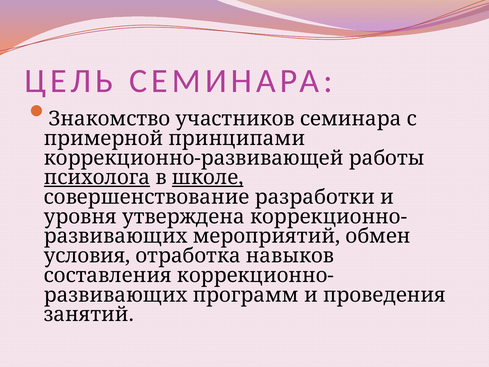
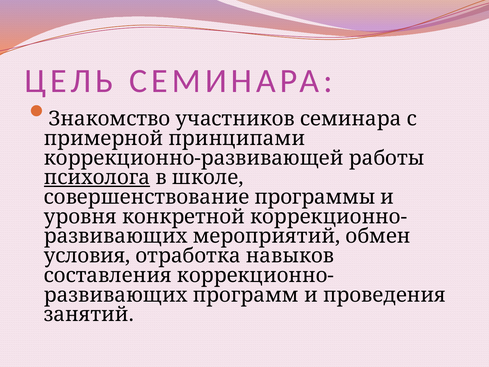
школе underline: present -> none
разработки: разработки -> программы
утверждена: утверждена -> конкретной
